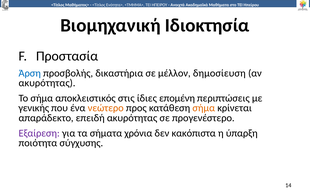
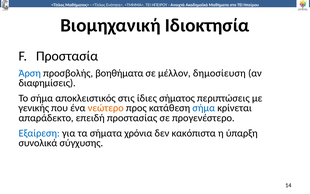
δικαστήρια: δικαστήρια -> βοηθήματα
ακυρότητας at (47, 83): ακυρότητας -> διαφημίσεις
επομένη: επομένη -> σήματος
σήμα at (204, 108) colour: orange -> blue
επειδή ακυρότητας: ακυρότητας -> προστασίας
Εξαίρεση colour: purple -> blue
ποιότητα: ποιότητα -> συνολικά
